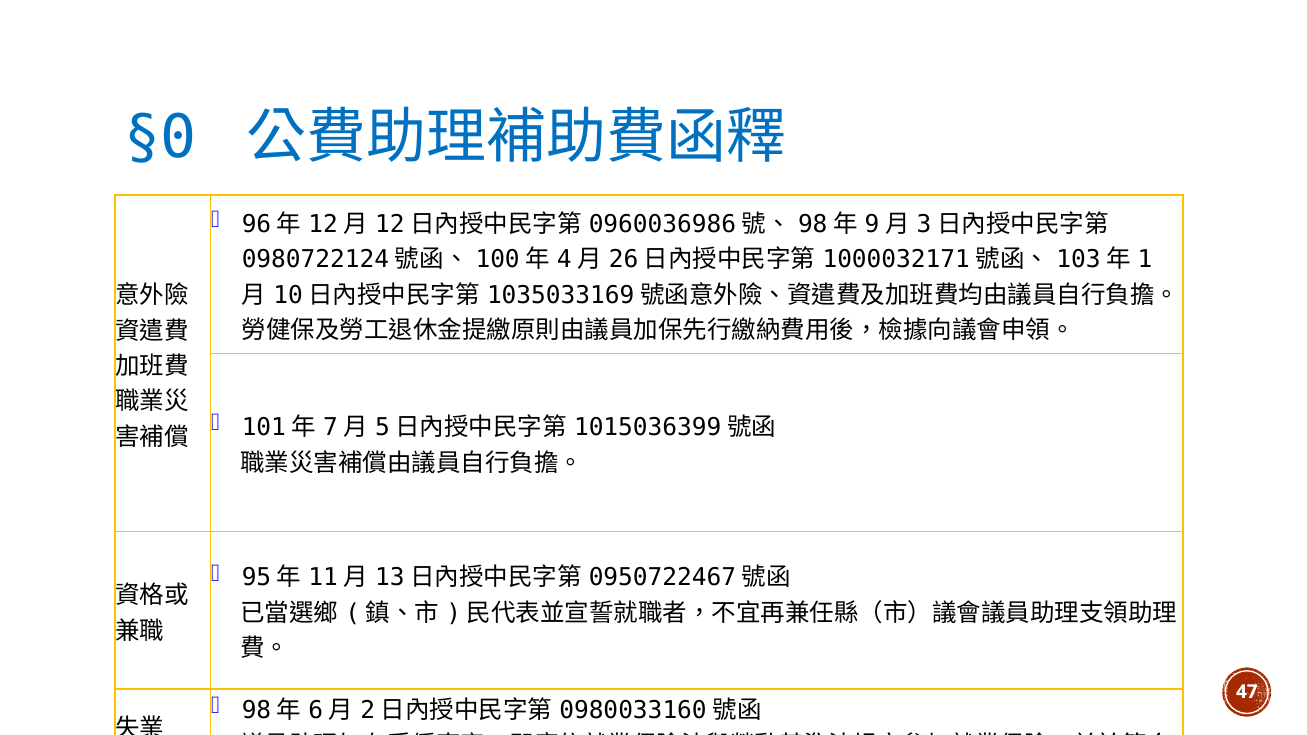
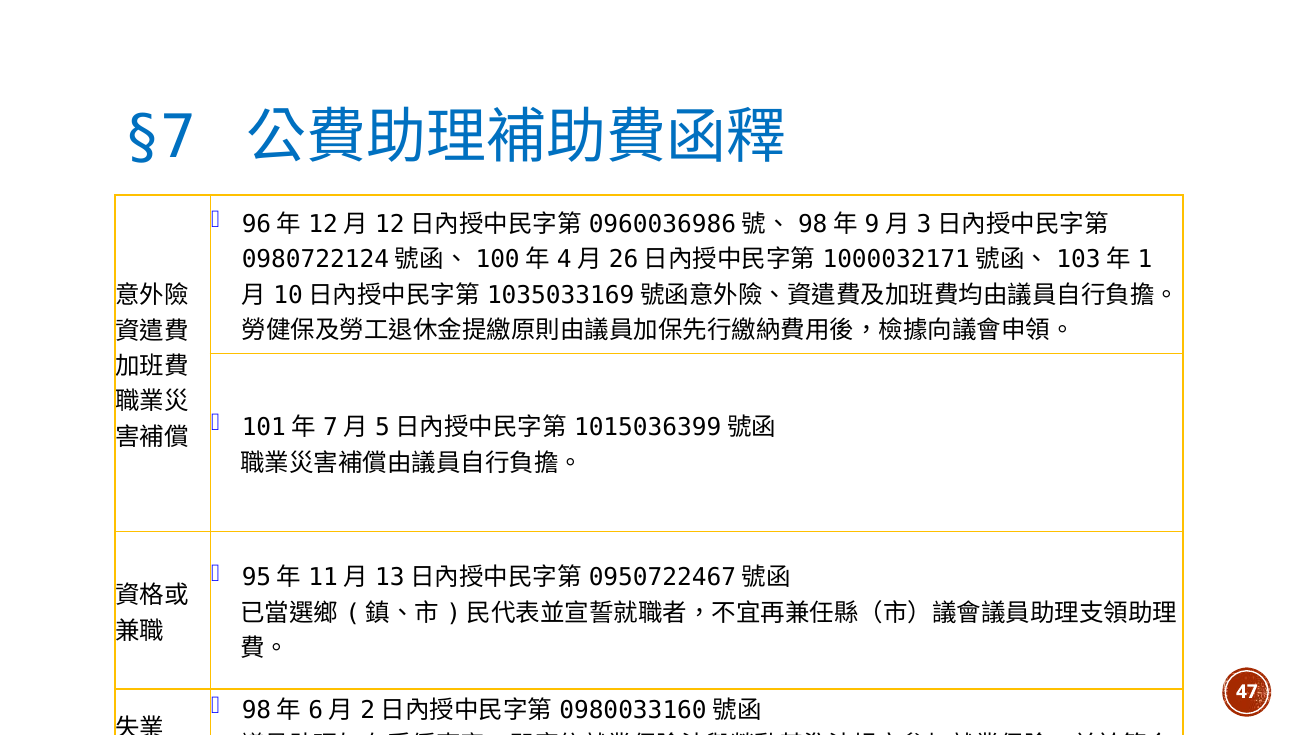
§0: §0 -> §7
